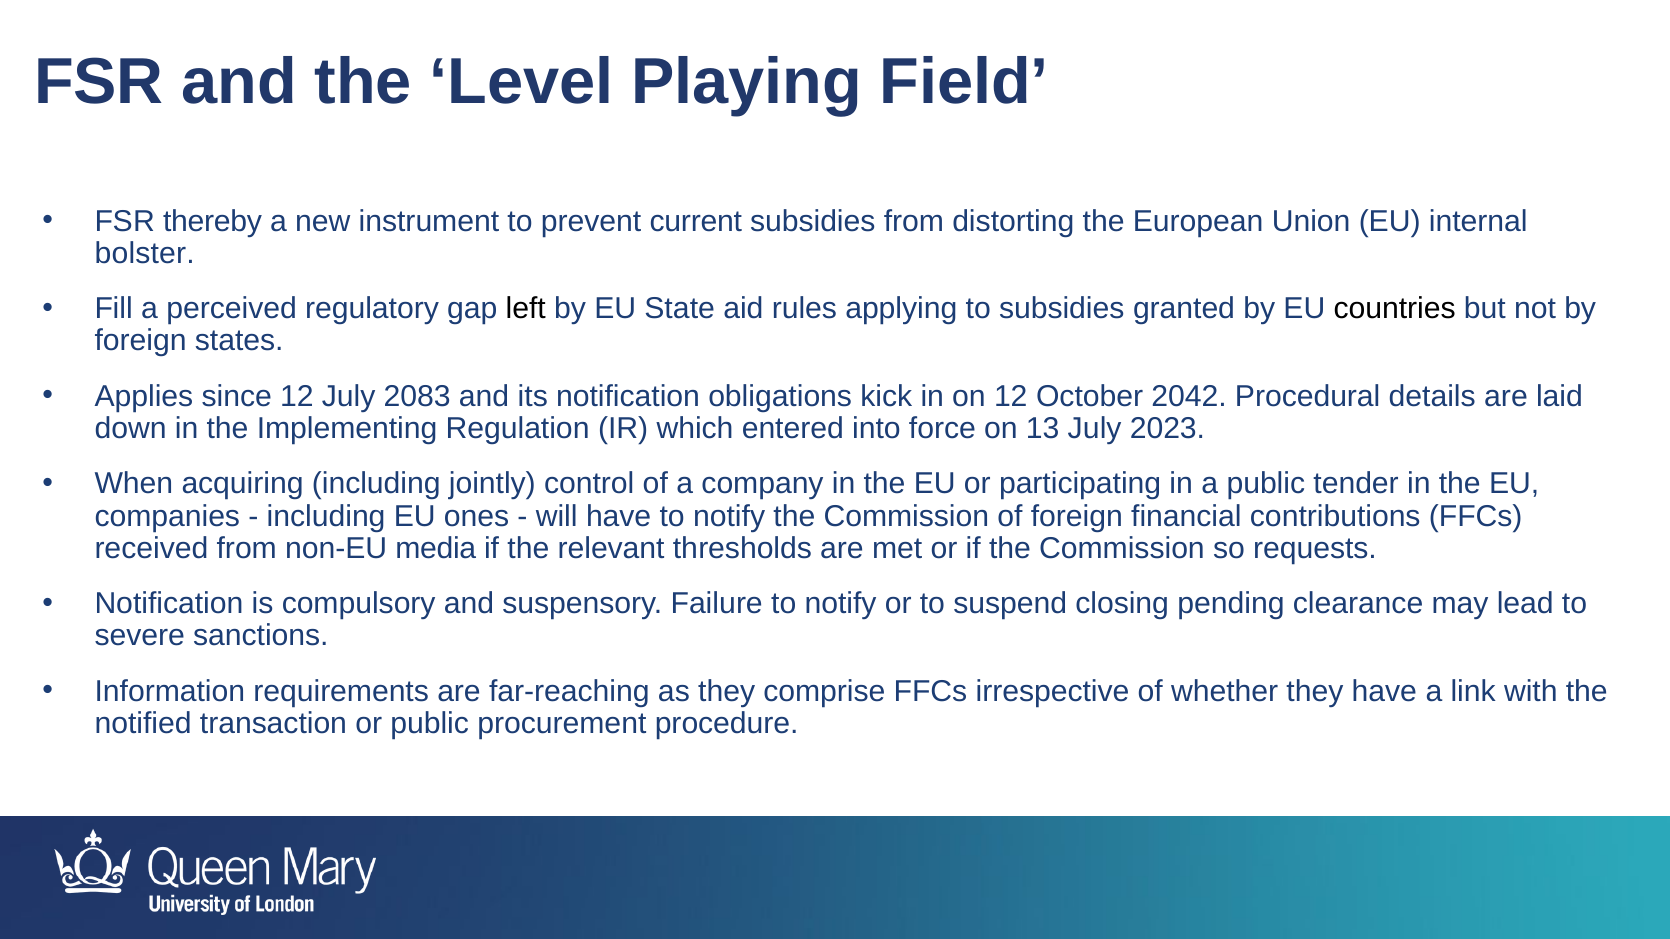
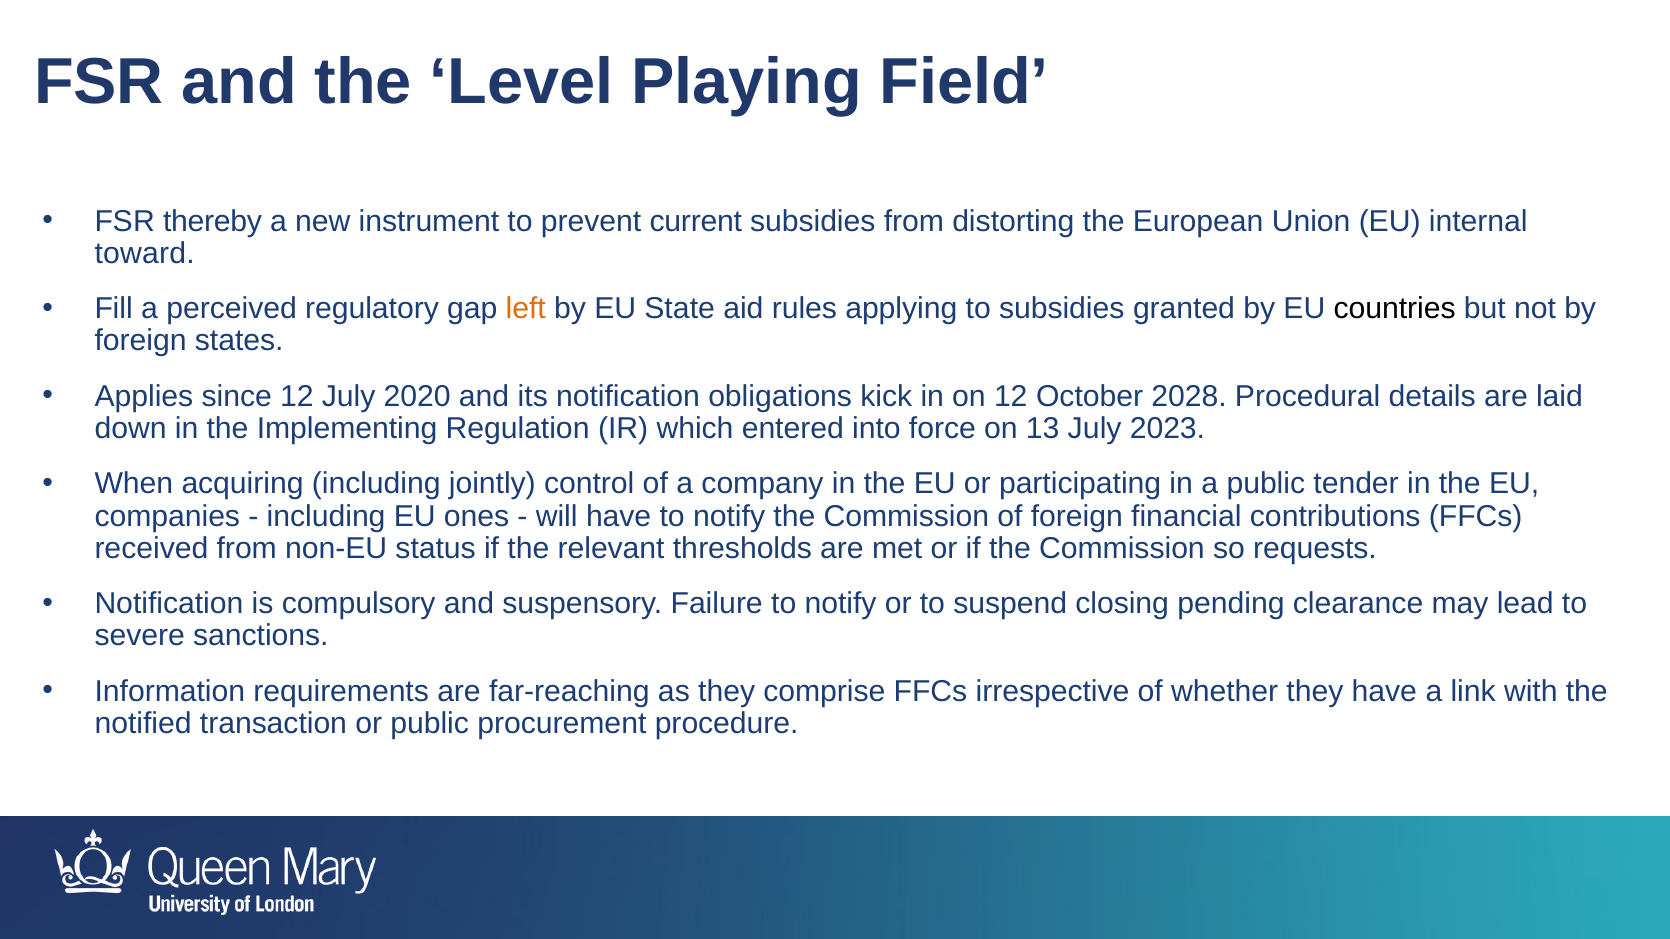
bolster: bolster -> toward
left colour: black -> orange
2083: 2083 -> 2020
2042: 2042 -> 2028
media: media -> status
